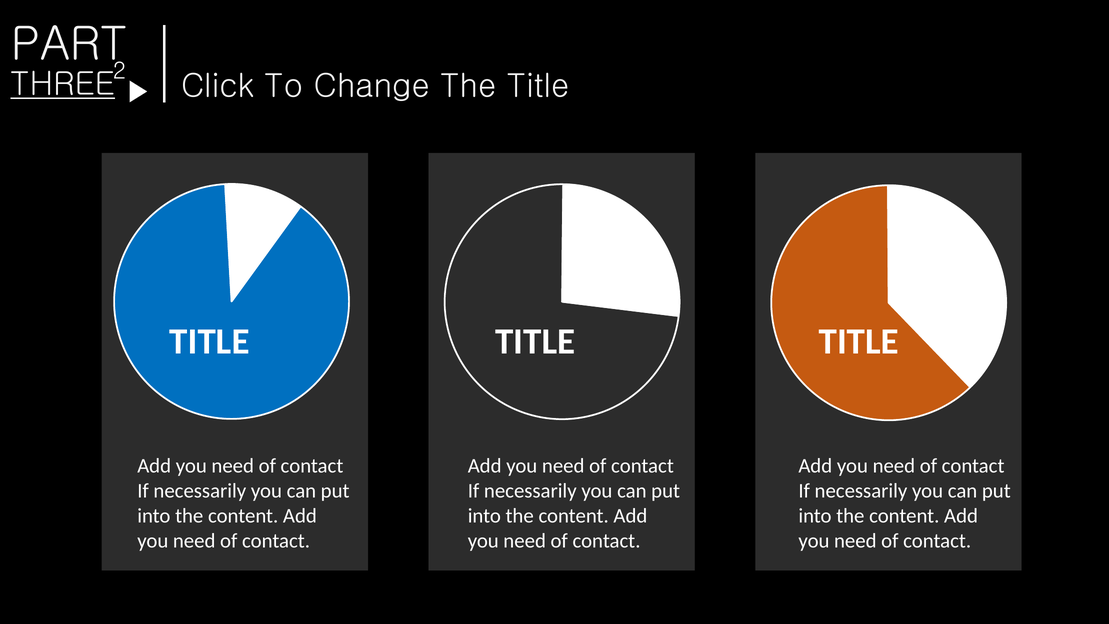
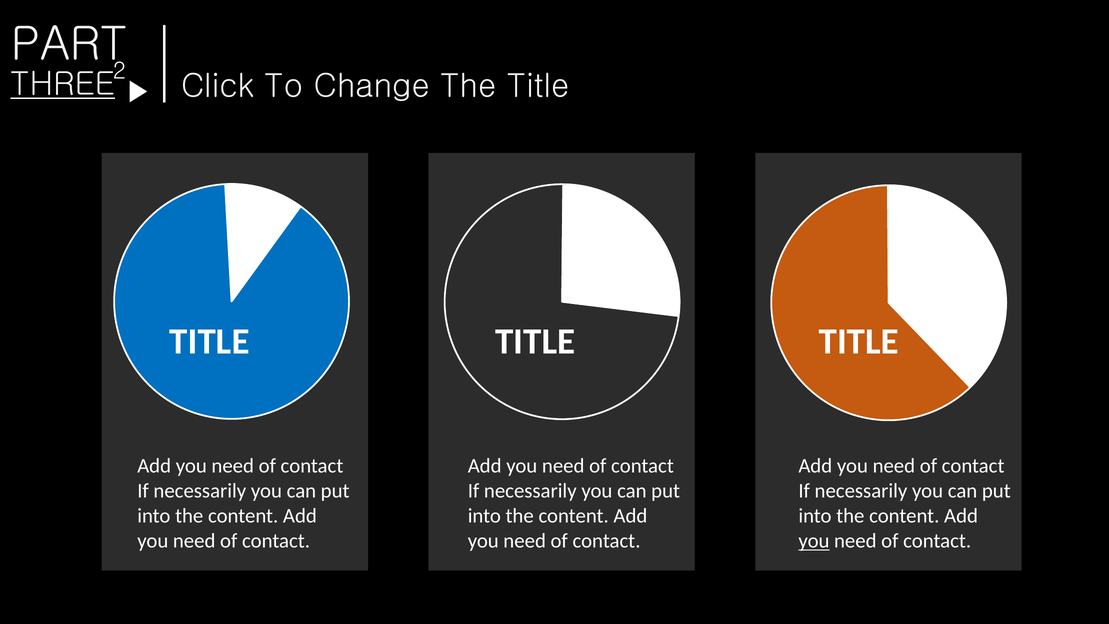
you at (814, 541) underline: none -> present
